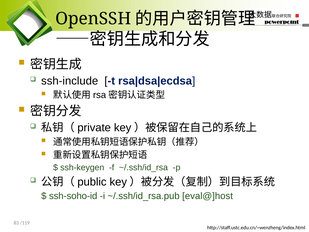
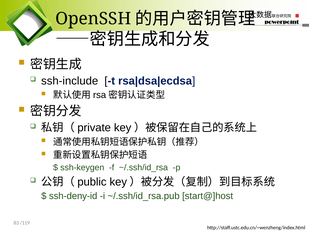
ssh-soho-id: ssh-soho-id -> ssh-deny-id
eval@]host: eval@]host -> start@]host
